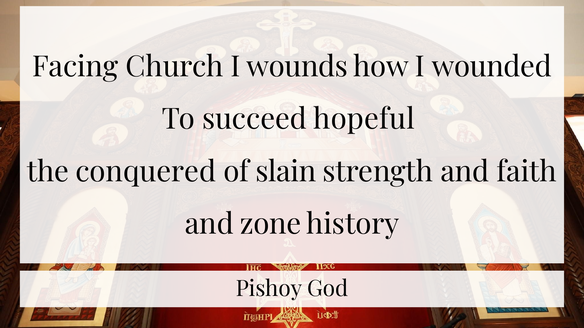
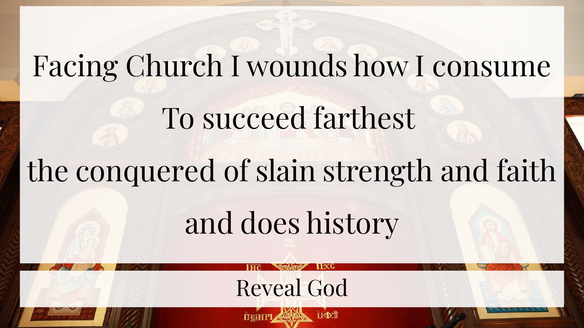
wounded: wounded -> consume
hopeful: hopeful -> farthest
zone: zone -> does
Pishoy: Pishoy -> Reveal
